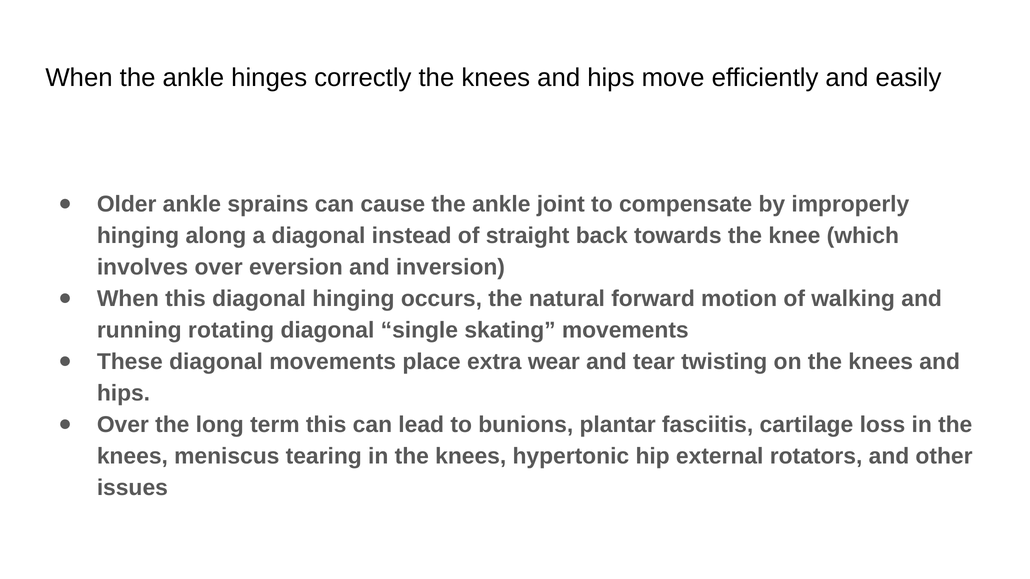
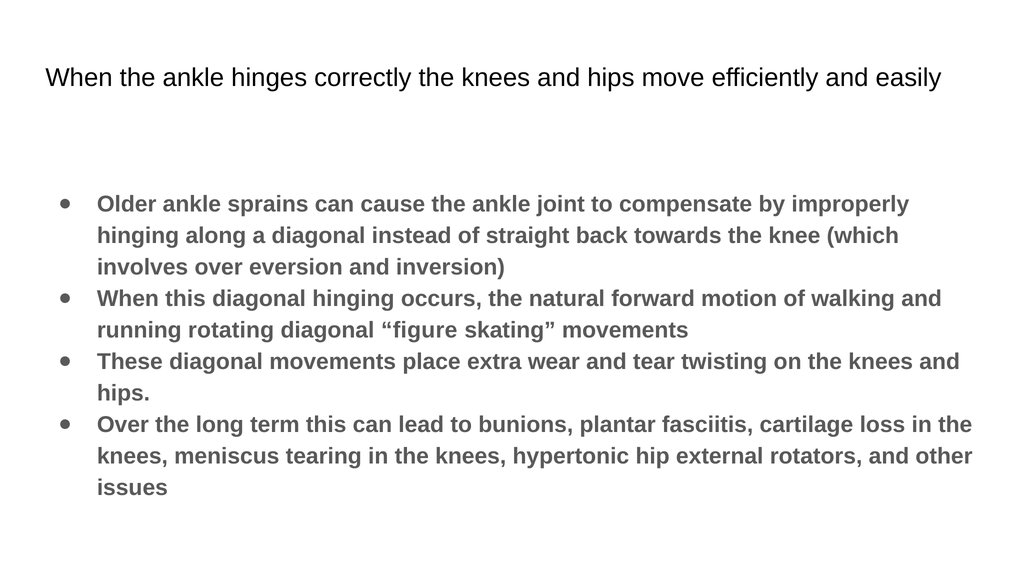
single: single -> figure
